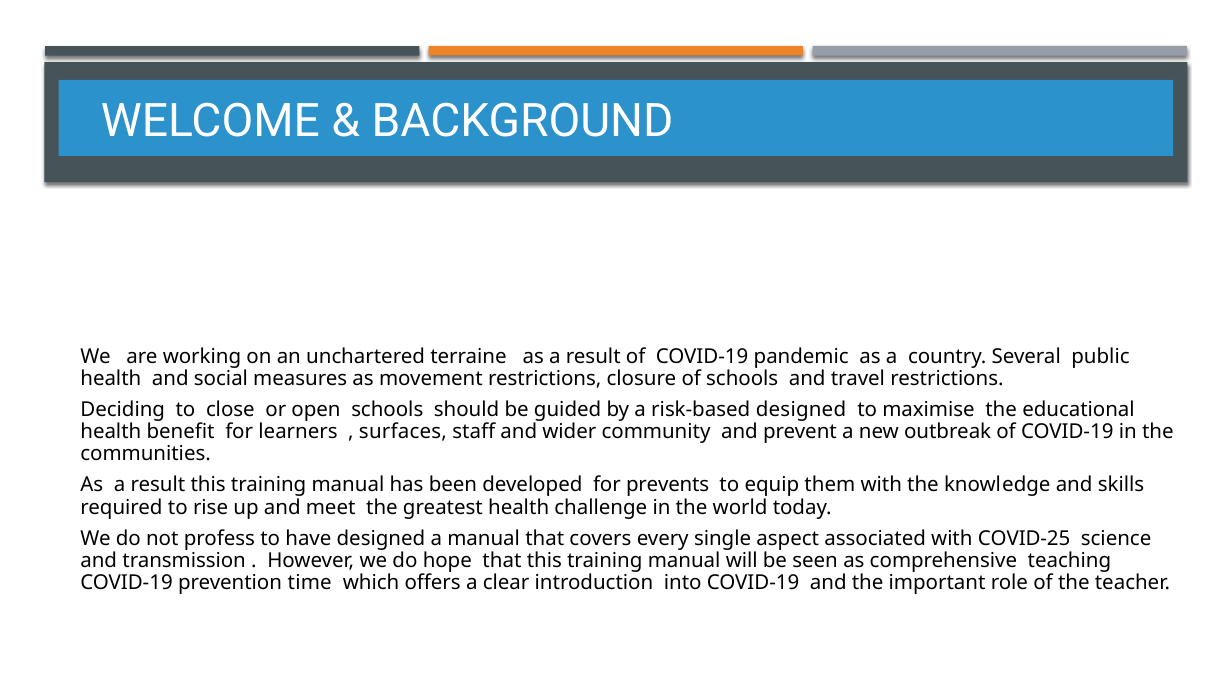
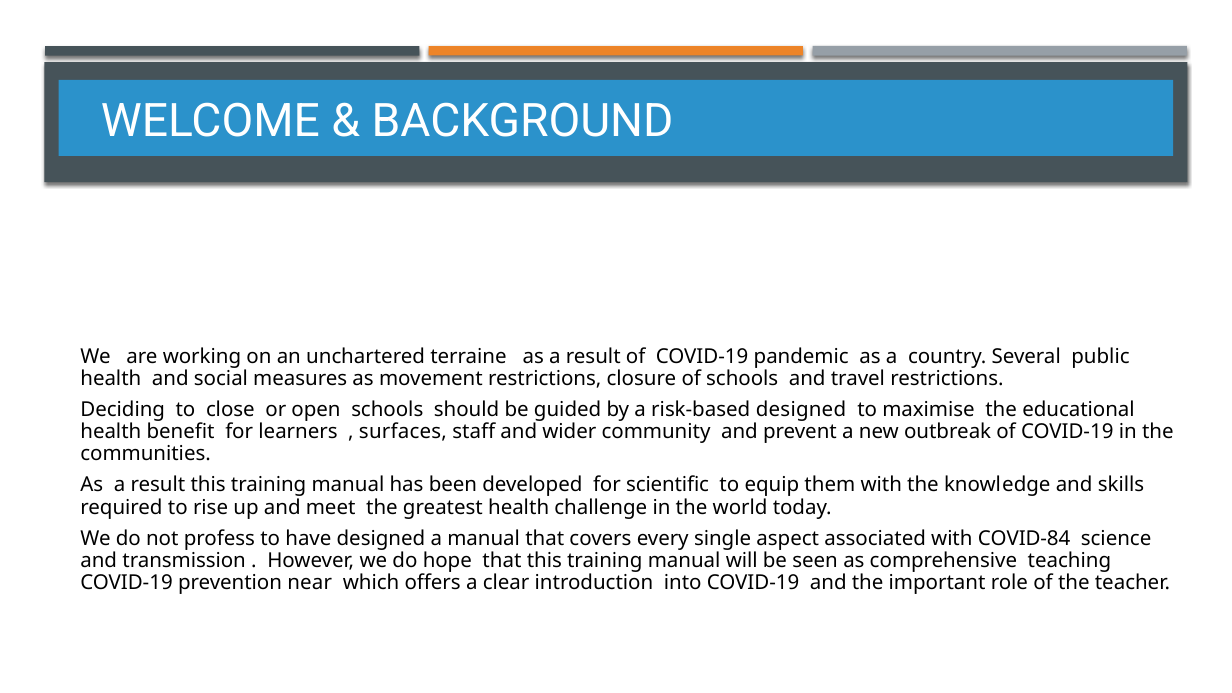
prevents: prevents -> scientific
COVID-25: COVID-25 -> COVID-84
time: time -> near
